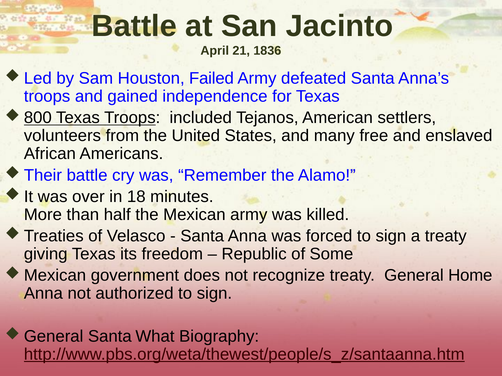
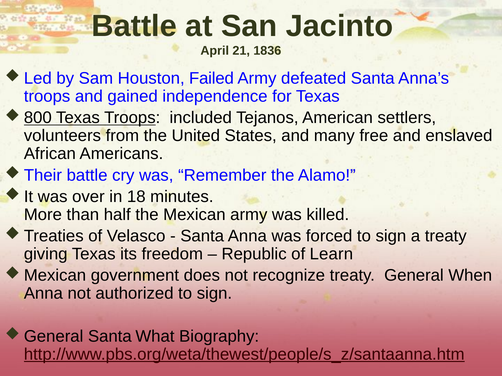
Some: Some -> Learn
Home: Home -> When
